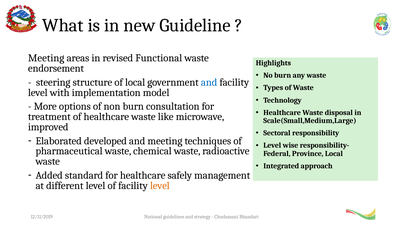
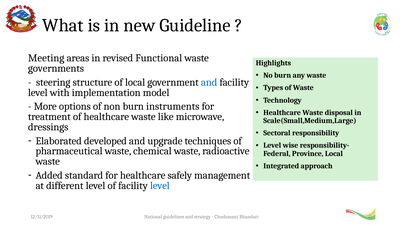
endorsement: endorsement -> governments
consultation: consultation -> instruments
improved: improved -> dressings
and meeting: meeting -> upgrade
level at (160, 185) colour: orange -> blue
